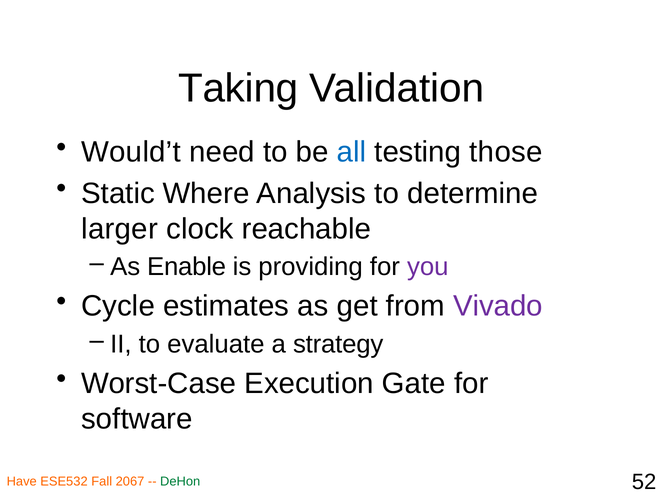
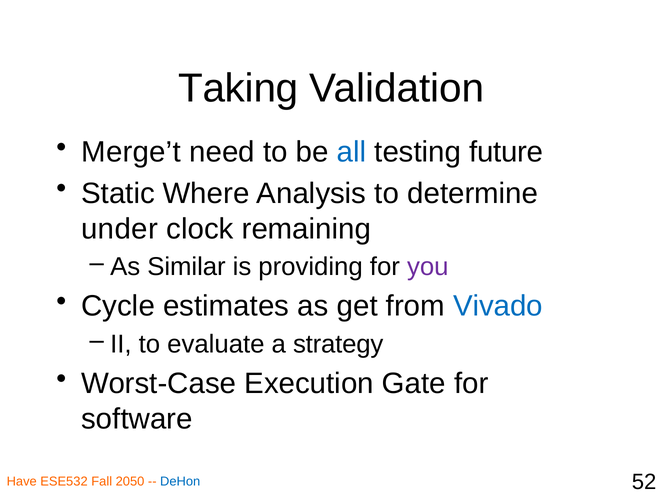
Would’t: Would’t -> Merge’t
those: those -> future
larger: larger -> under
reachable: reachable -> remaining
Enable: Enable -> Similar
Vivado colour: purple -> blue
2067: 2067 -> 2050
DeHon colour: green -> blue
